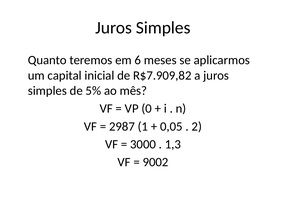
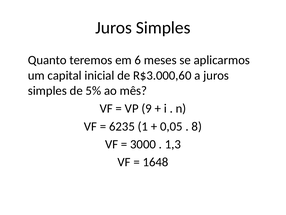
R$7.909,82: R$7.909,82 -> R$3.000,60
0: 0 -> 9
2987: 2987 -> 6235
2: 2 -> 8
9002: 9002 -> 1648
